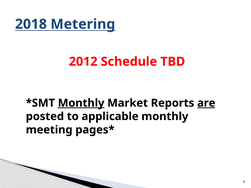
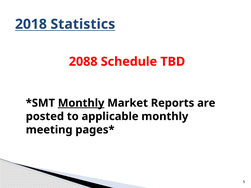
Metering: Metering -> Statistics
2012: 2012 -> 2088
are underline: present -> none
